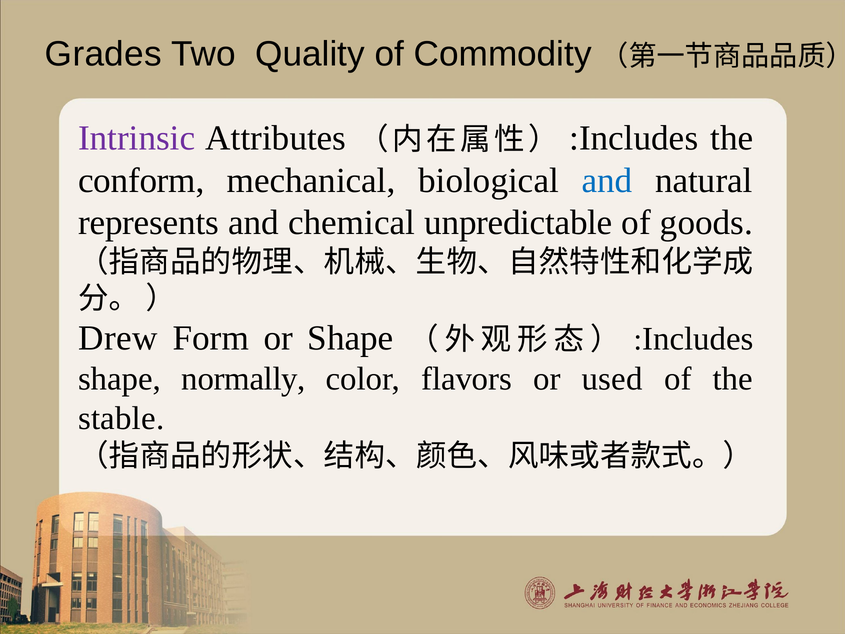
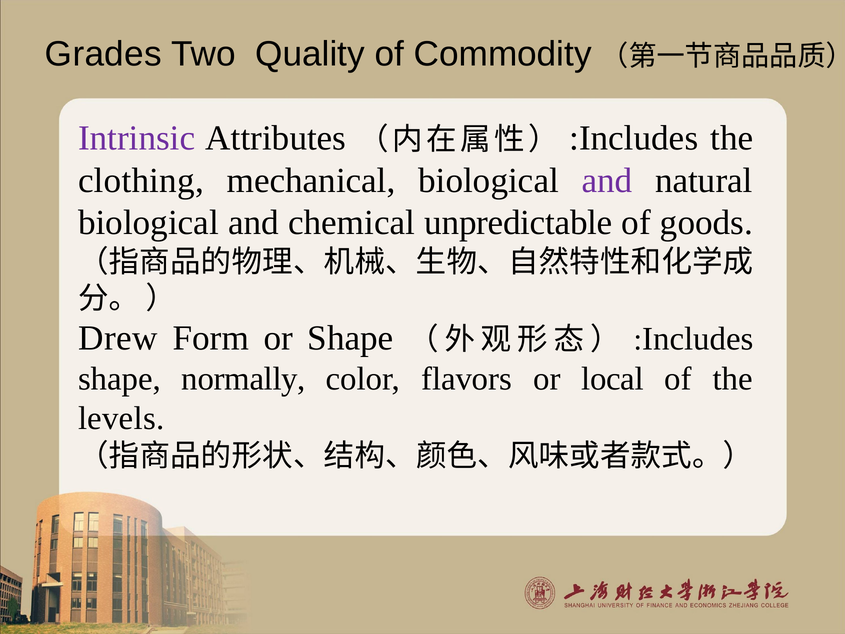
conform: conform -> clothing
and at (607, 181) colour: blue -> purple
represents at (149, 223): represents -> biological
used: used -> local
stable: stable -> levels
